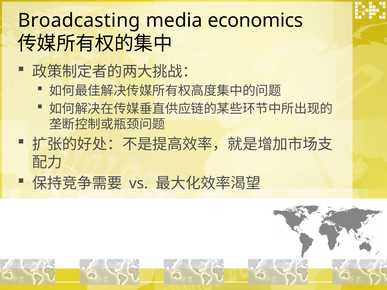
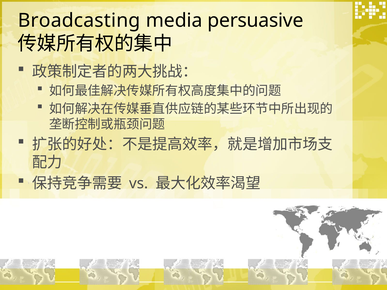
economics: economics -> persuasive
